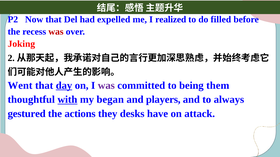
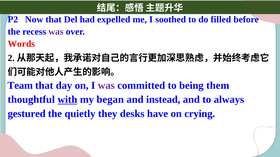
realized: realized -> soothed
was at (56, 32) colour: red -> purple
Joking: Joking -> Words
Went: Went -> Team
day underline: present -> none
players: players -> instead
actions: actions -> quietly
attack: attack -> crying
